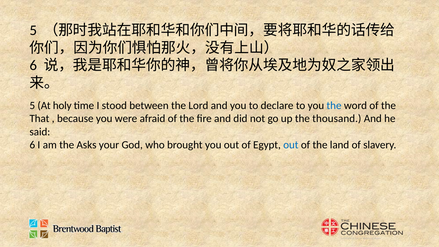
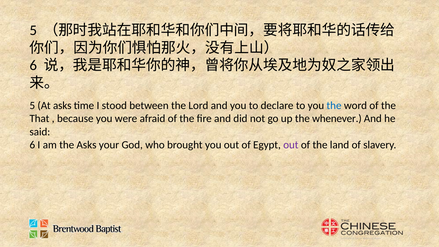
At holy: holy -> asks
thousand: thousand -> whenever
out at (291, 145) colour: blue -> purple
